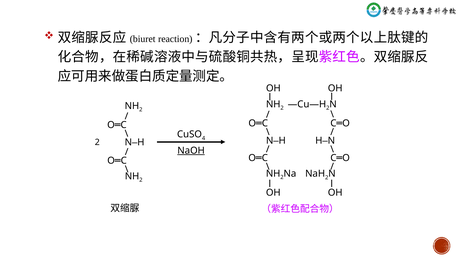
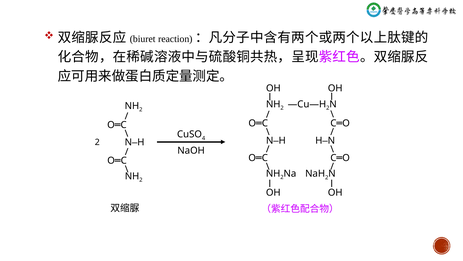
NaOH underline: present -> none
